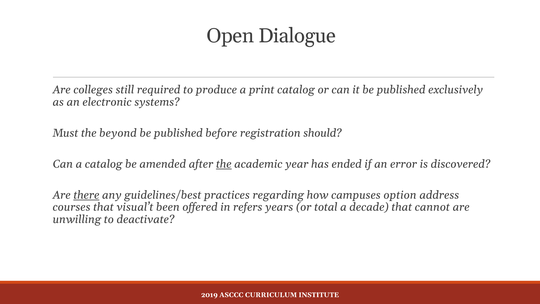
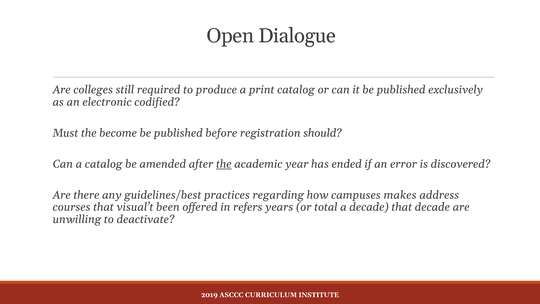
systems: systems -> codified
beyond: beyond -> become
there underline: present -> none
option: option -> makes
that cannot: cannot -> decade
